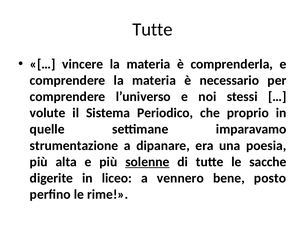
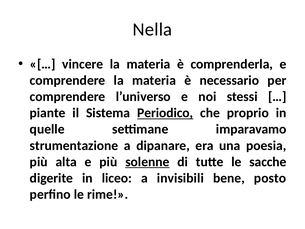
Tutte at (153, 30): Tutte -> Nella
volute: volute -> piante
Periodico underline: none -> present
vennero: vennero -> invisibili
